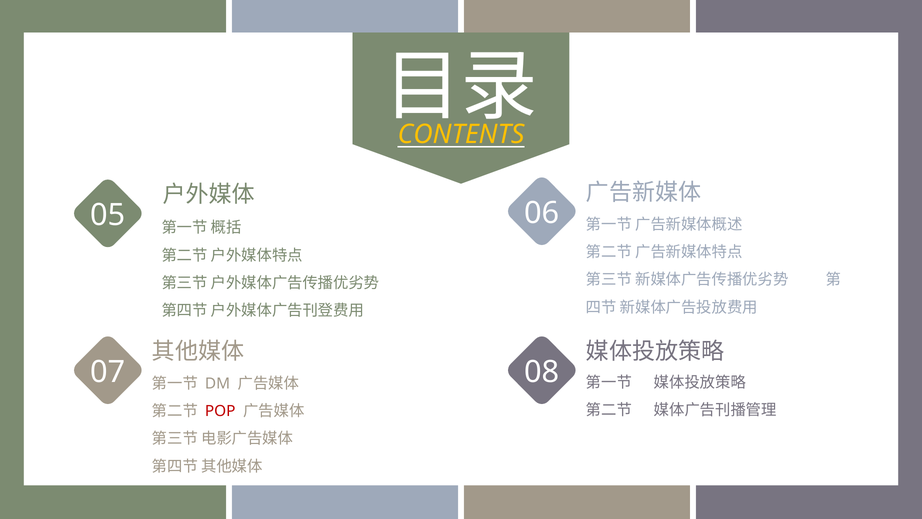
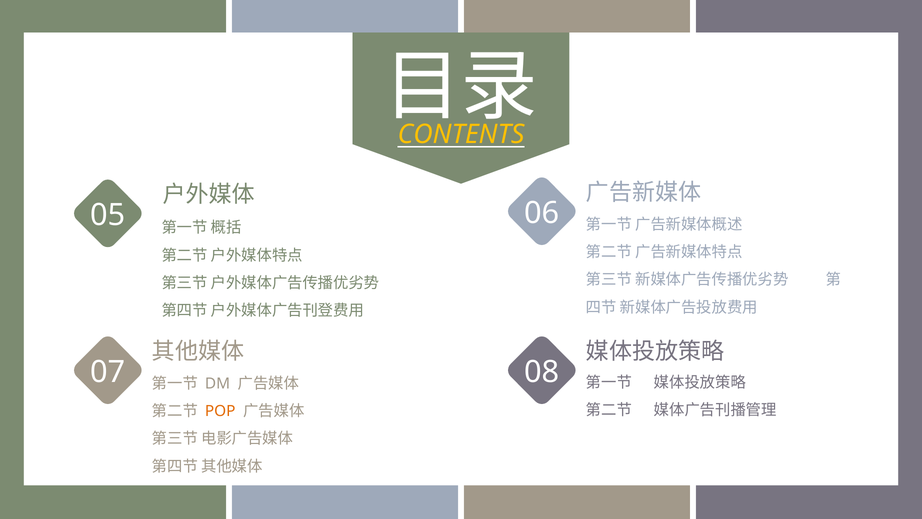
POP colour: red -> orange
